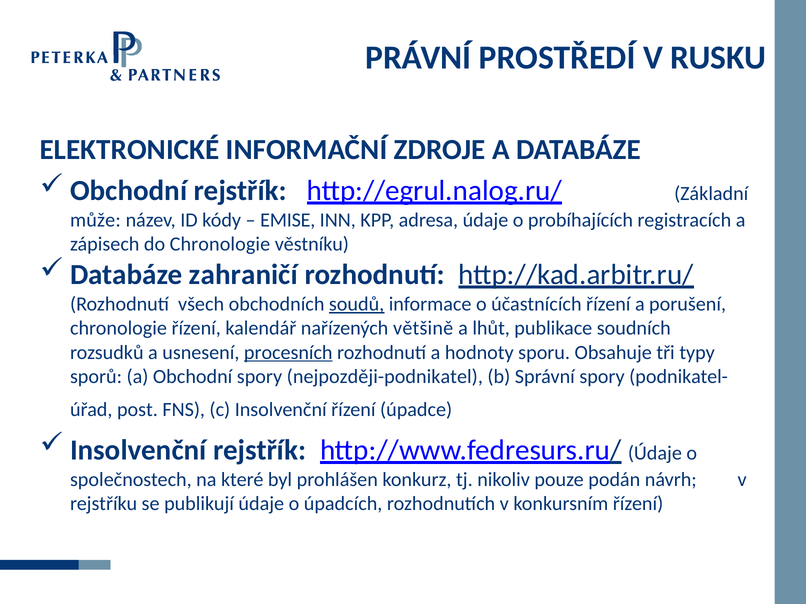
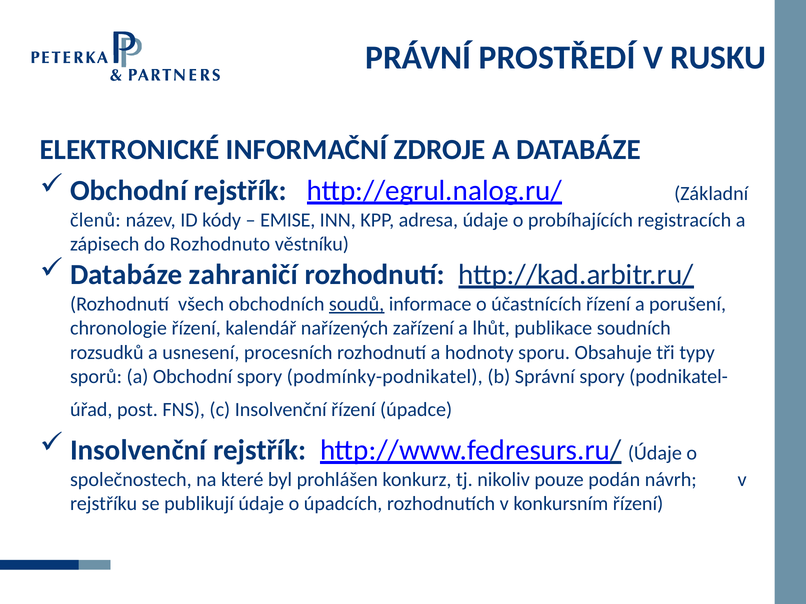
může: může -> členů
do Chronologie: Chronologie -> Rozhodnuto
většině: většině -> zařízení
procesních underline: present -> none
nejpozději-podnikatel: nejpozději-podnikatel -> podmínky-podnikatel
